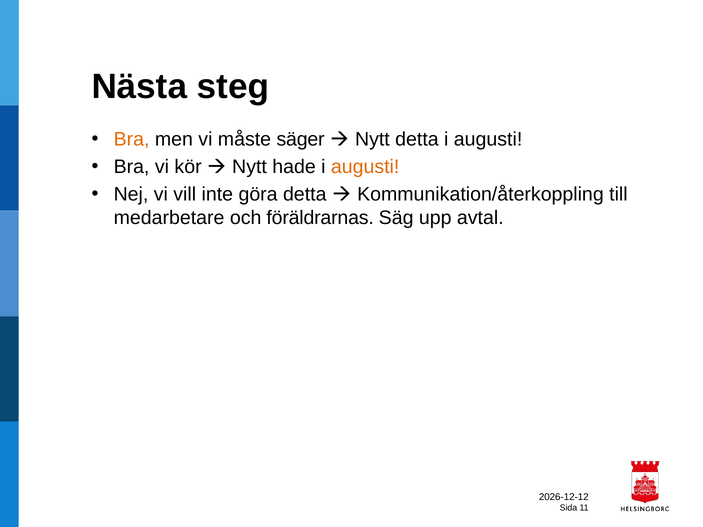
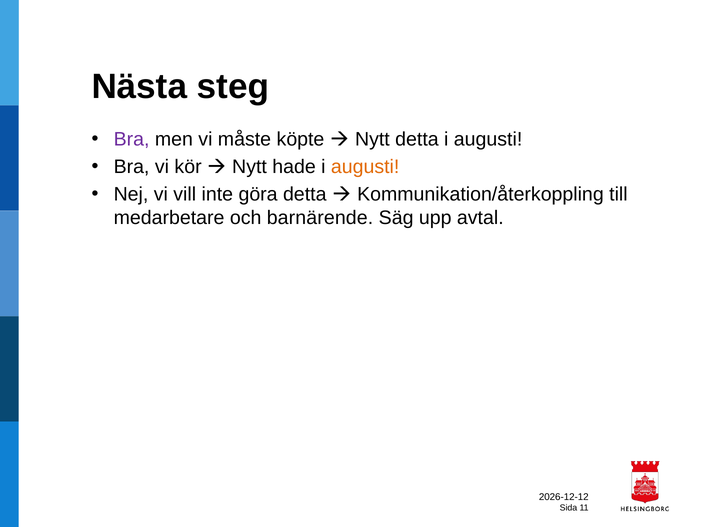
Bra at (132, 140) colour: orange -> purple
säger: säger -> köpte
föräldrarnas: föräldrarnas -> barnärende
